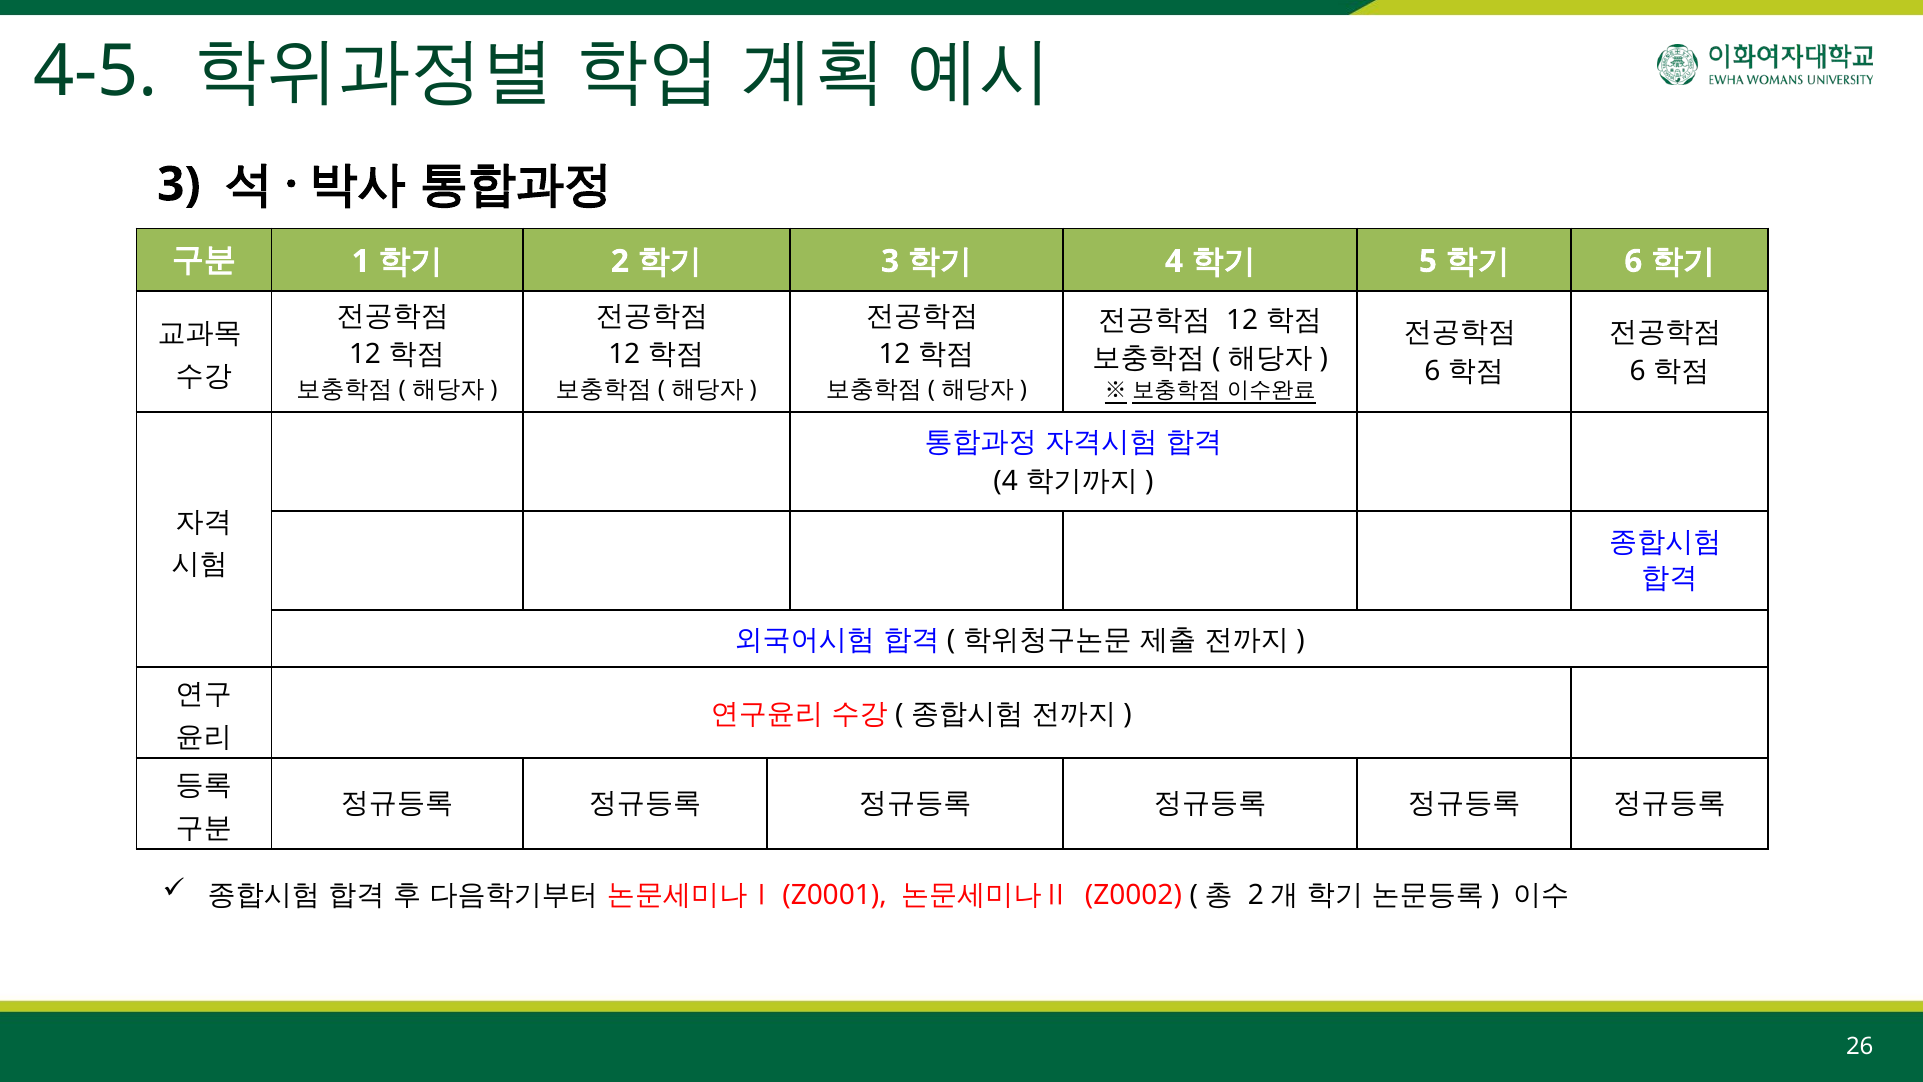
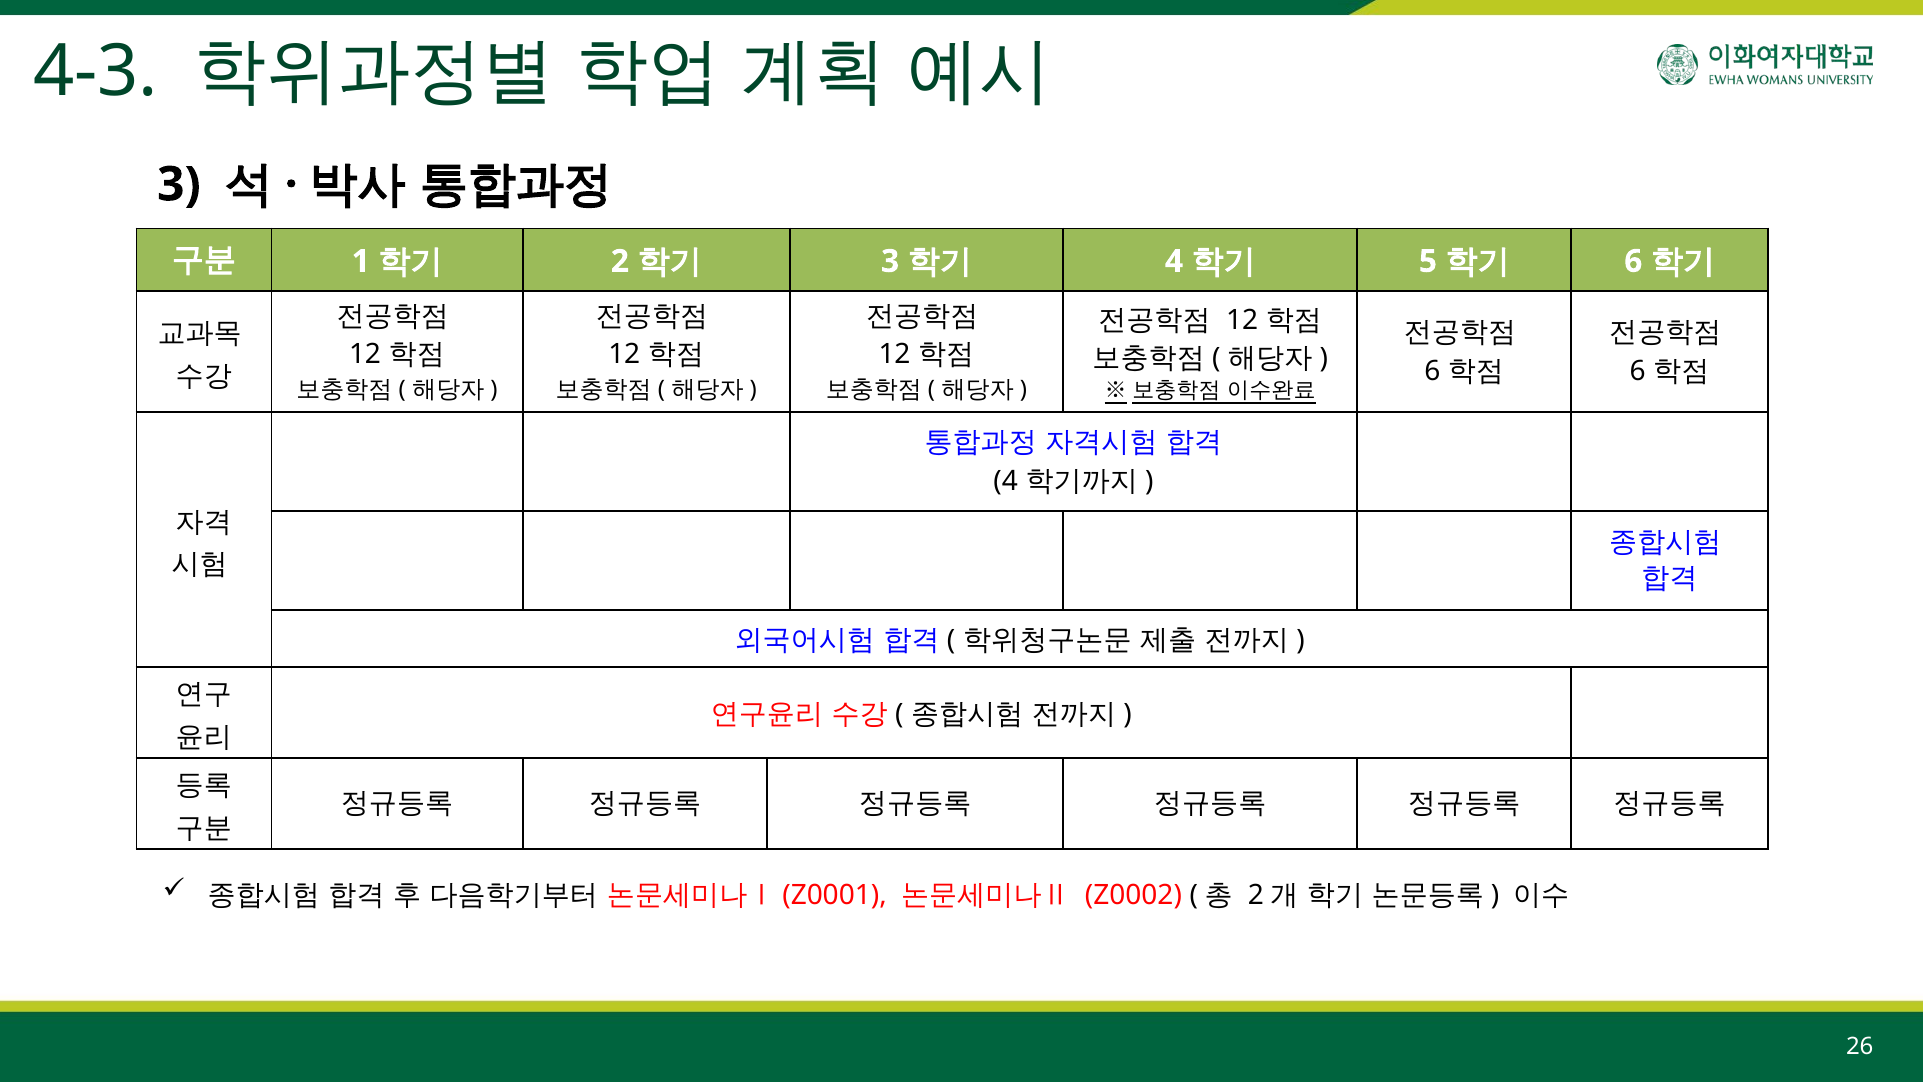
4-5: 4-5 -> 4-3
